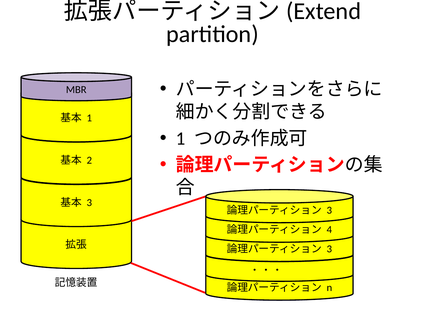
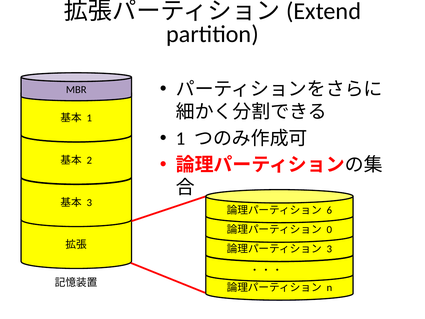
3 at (329, 210): 3 -> 6
4: 4 -> 0
